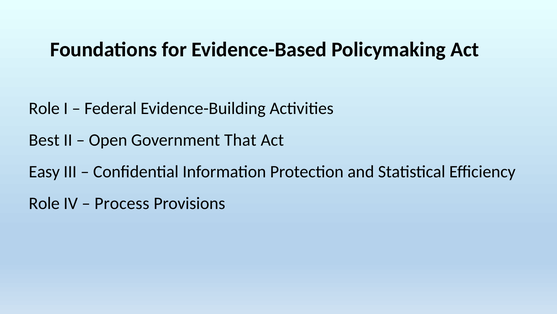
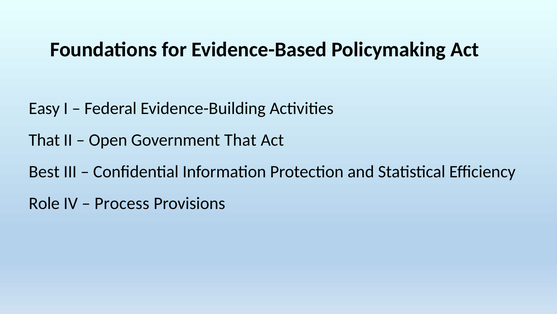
Role at (44, 108): Role -> Easy
Best at (44, 140): Best -> That
Easy: Easy -> Best
